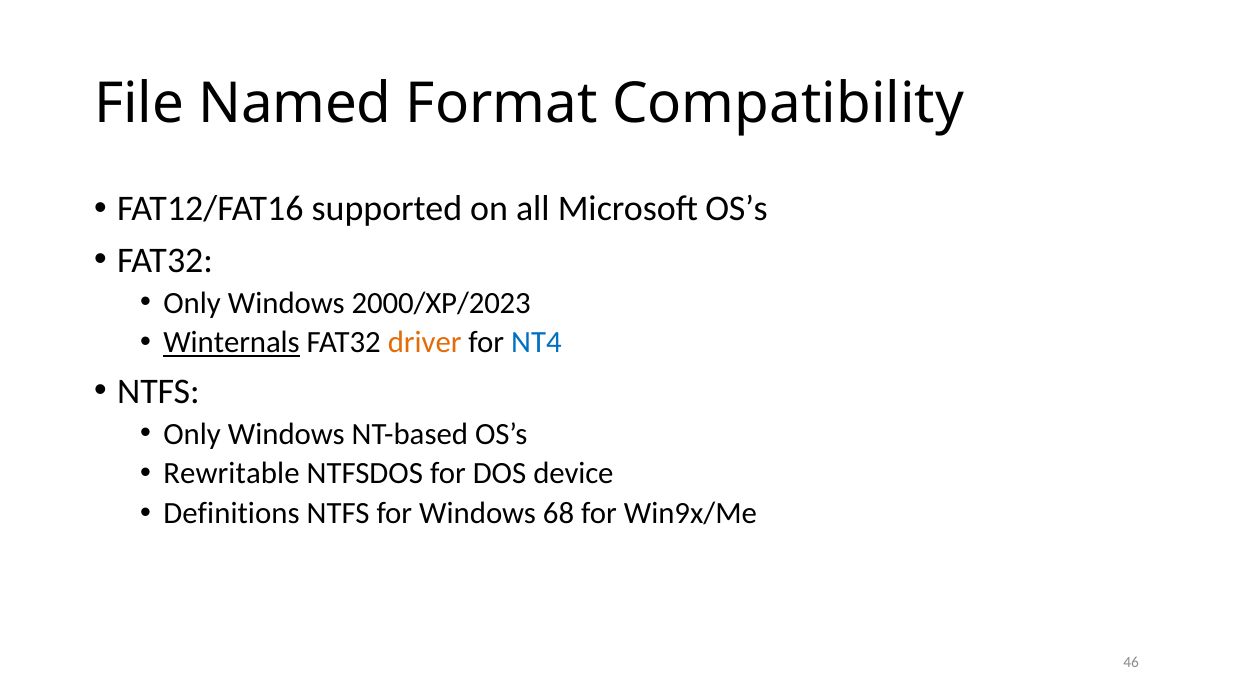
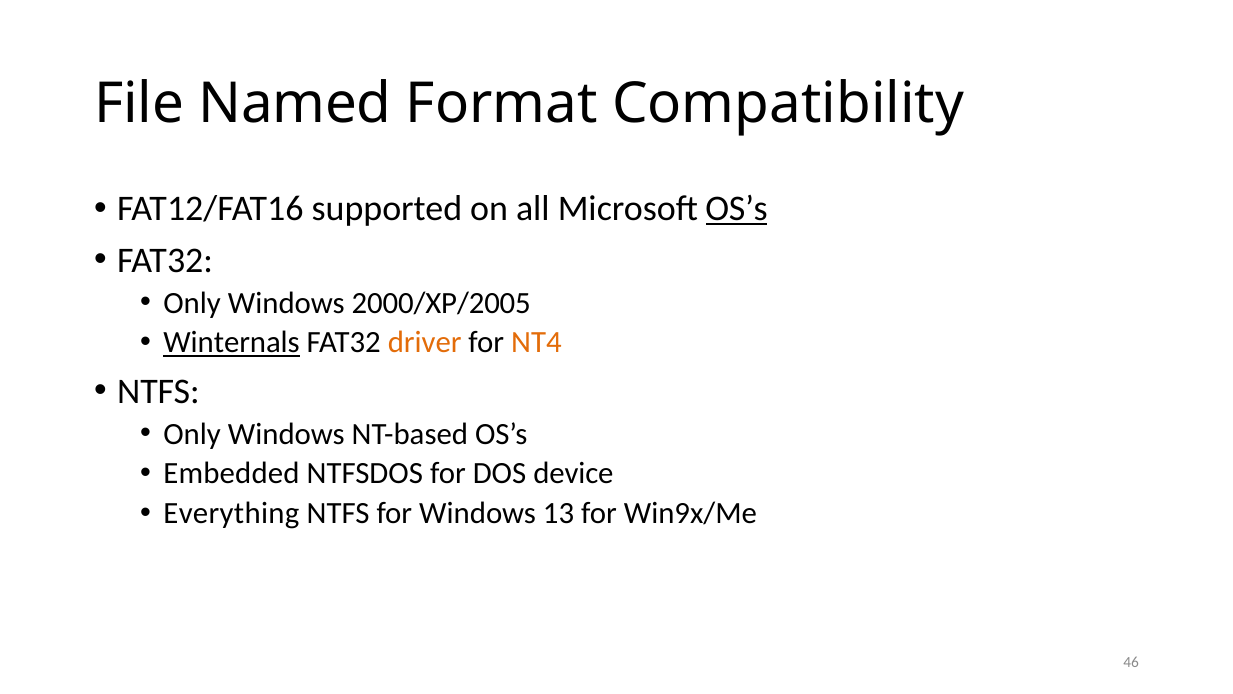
OS’s at (737, 208) underline: none -> present
2000/XP/2023: 2000/XP/2023 -> 2000/XP/2005
NT4 colour: blue -> orange
Rewritable: Rewritable -> Embedded
Definitions: Definitions -> Everything
68: 68 -> 13
